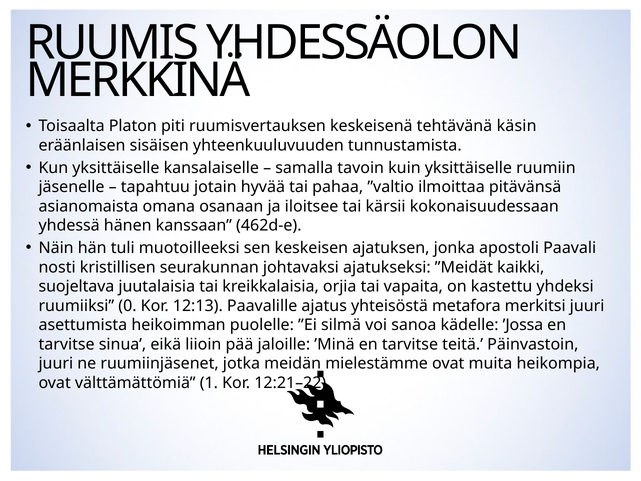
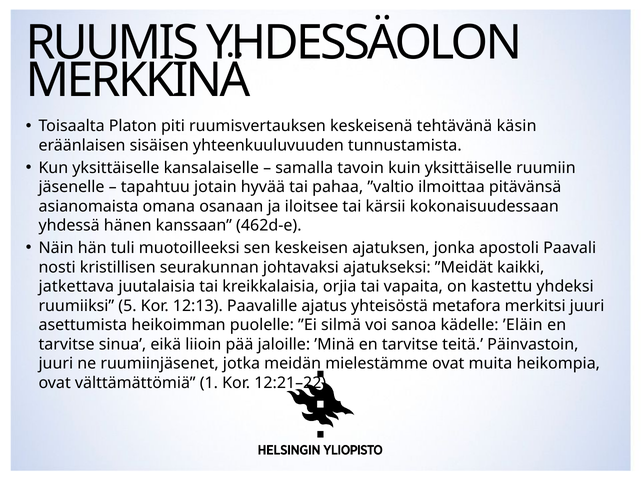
suojeltava: suojeltava -> jatkettava
0: 0 -> 5
’Jossa: ’Jossa -> ’Eläin
